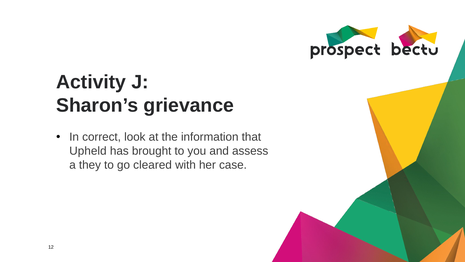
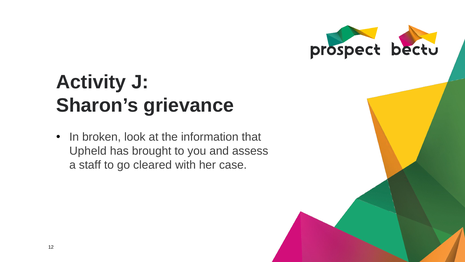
correct: correct -> broken
they: they -> staff
